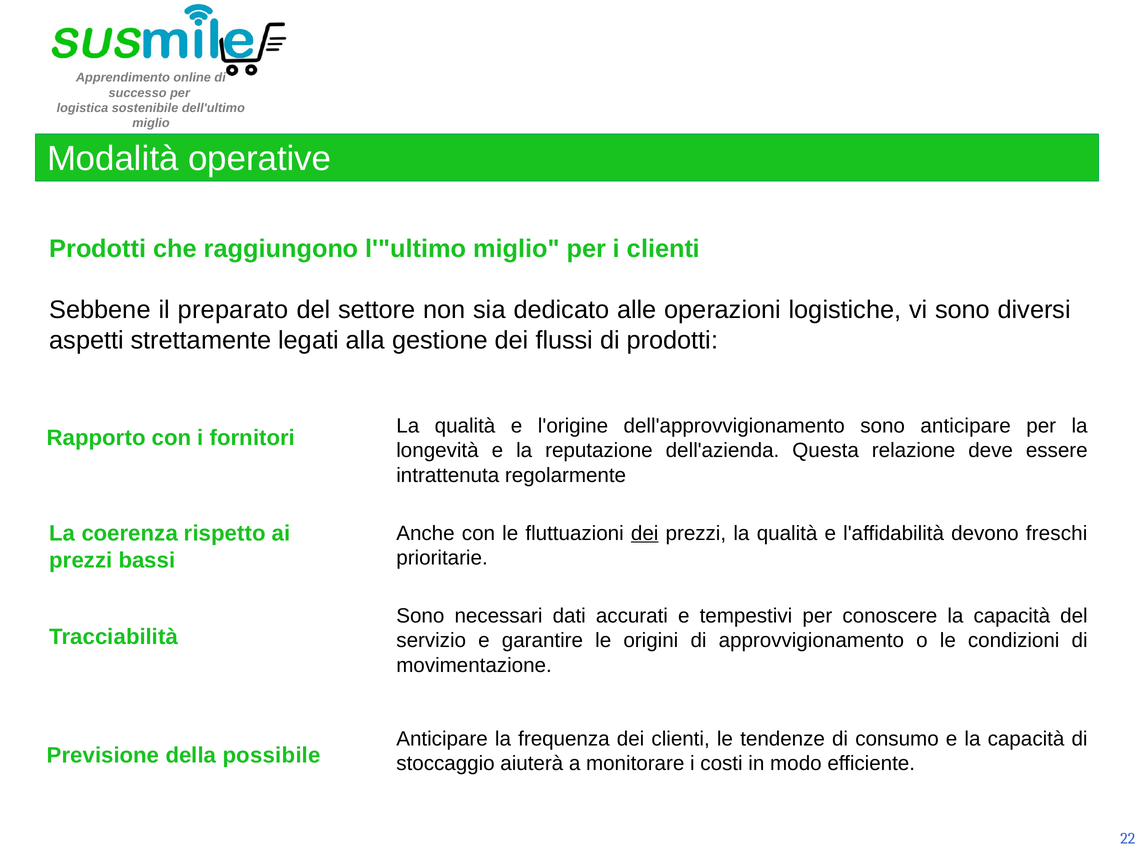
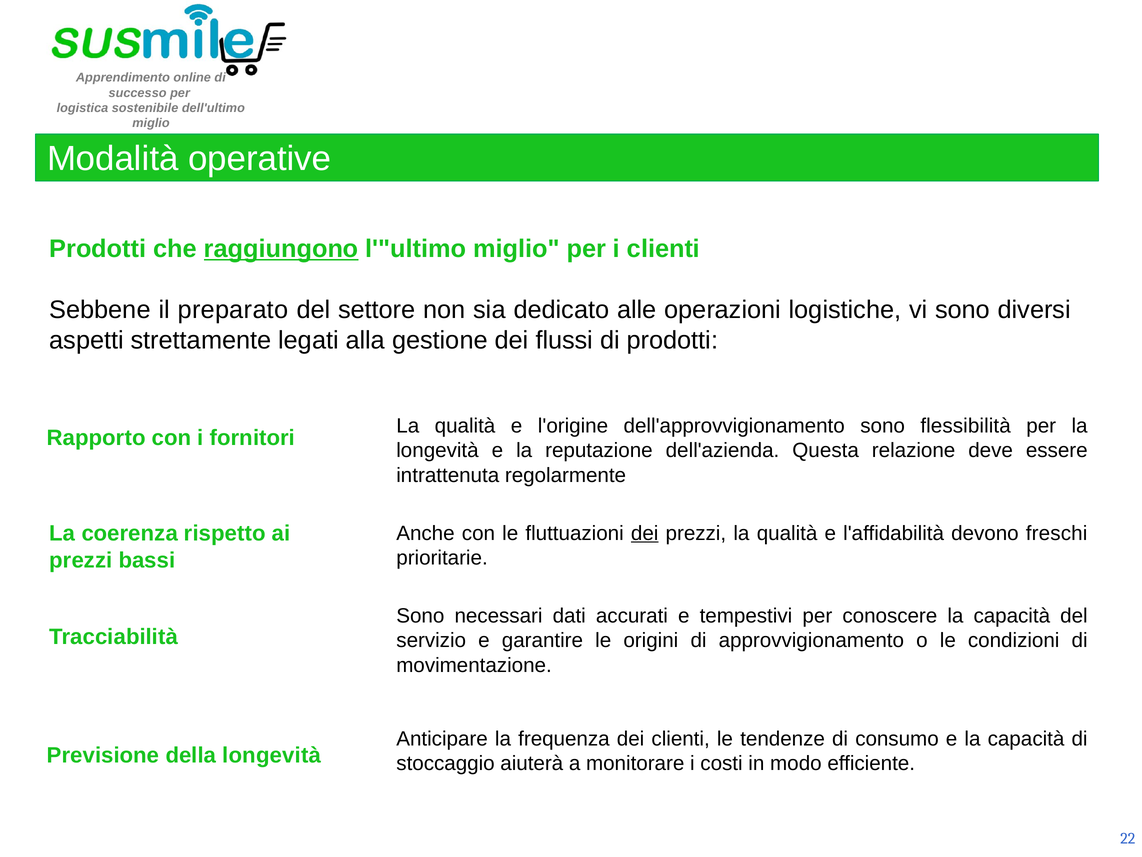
raggiungono underline: none -> present
sono anticipare: anticipare -> flessibilità
della possibile: possibile -> longevità
